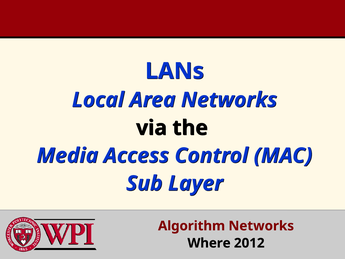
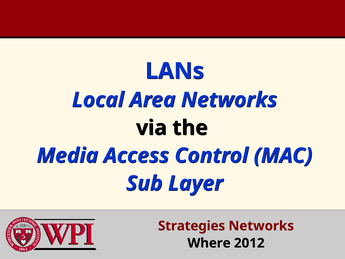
Algorithm: Algorithm -> Strategies
